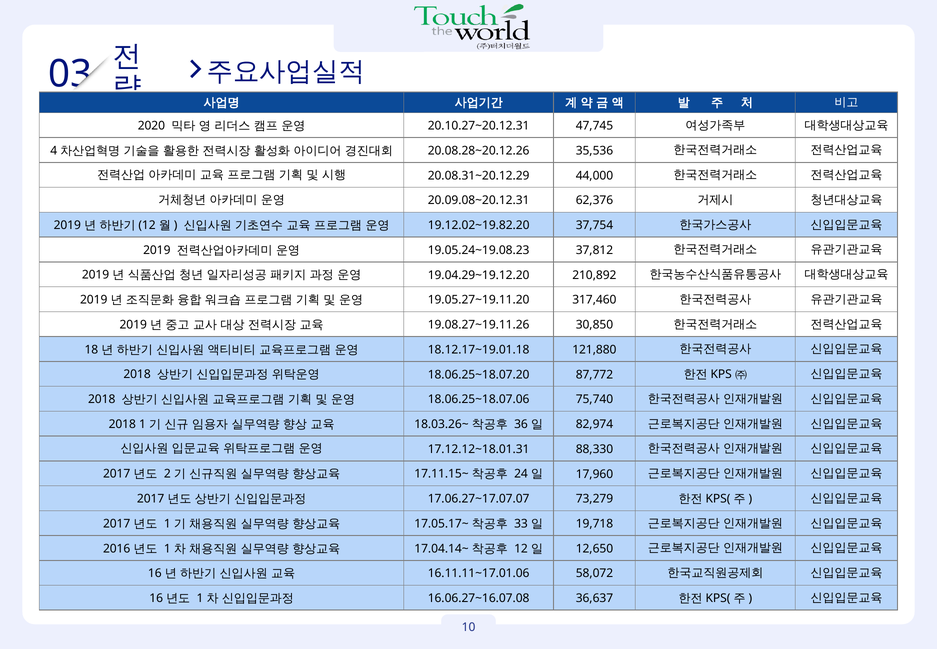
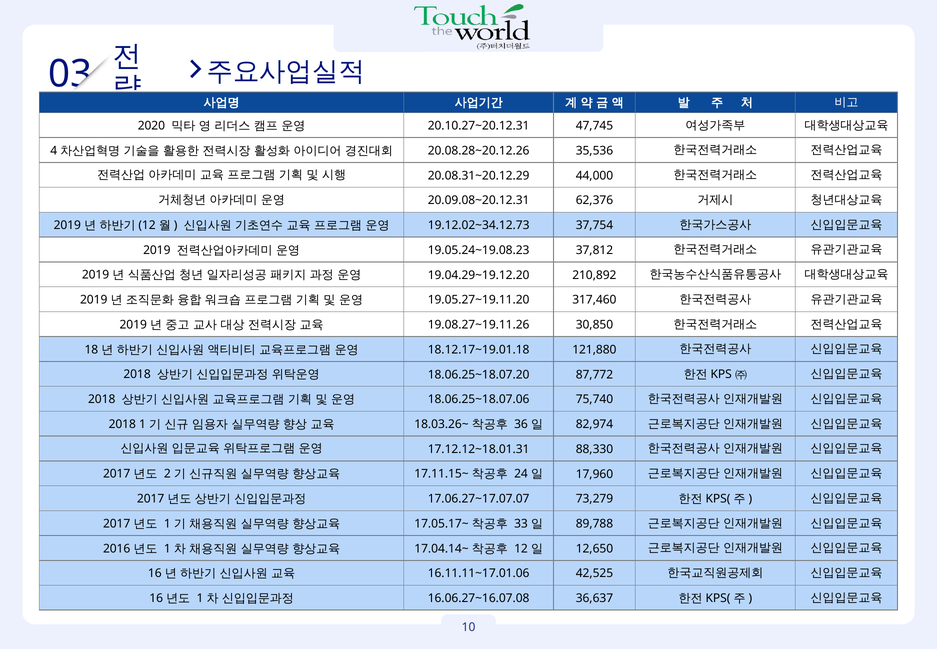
19.12.02~19.82.20: 19.12.02~19.82.20 -> 19.12.02~34.12.73
19,718: 19,718 -> 89,788
58,072: 58,072 -> 42,525
